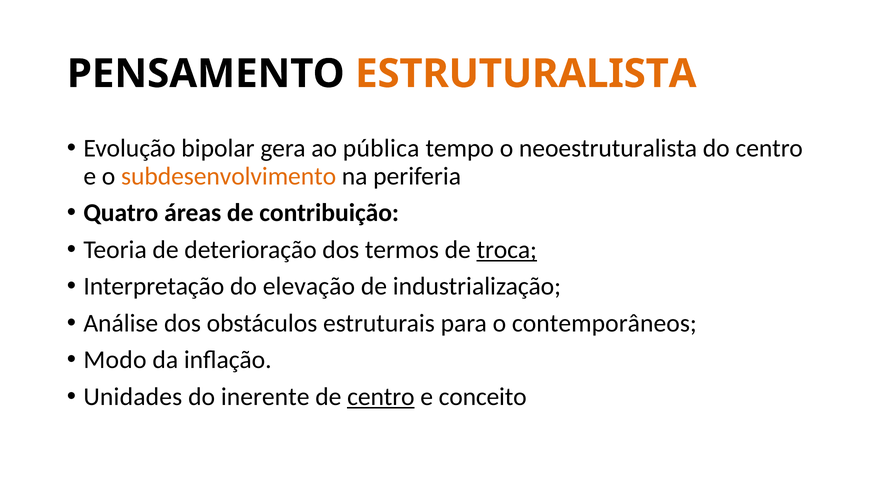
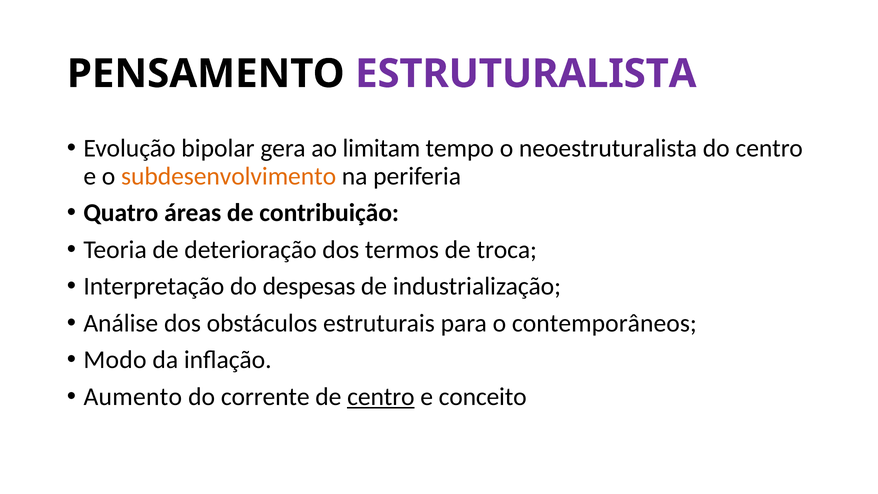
ESTRUTURALISTA colour: orange -> purple
pública: pública -> limitam
troca underline: present -> none
elevação: elevação -> despesas
Unidades: Unidades -> Aumento
inerente: inerente -> corrente
